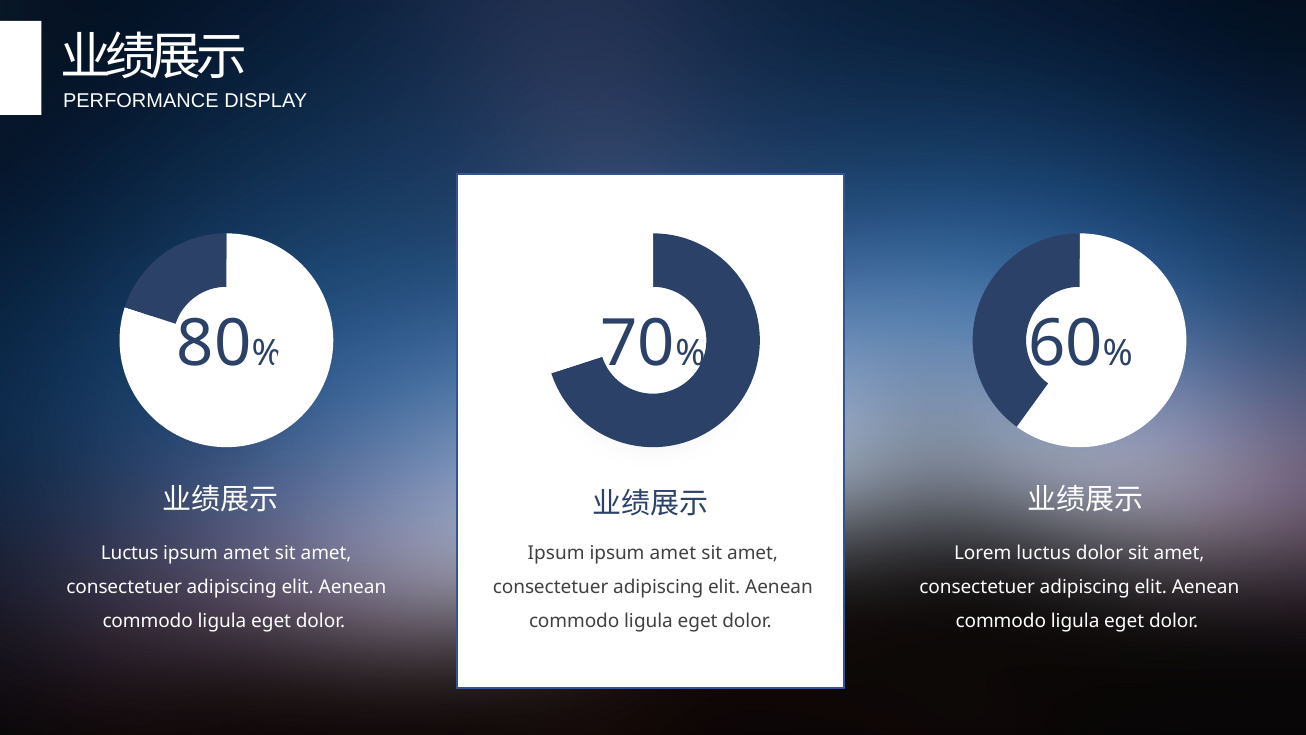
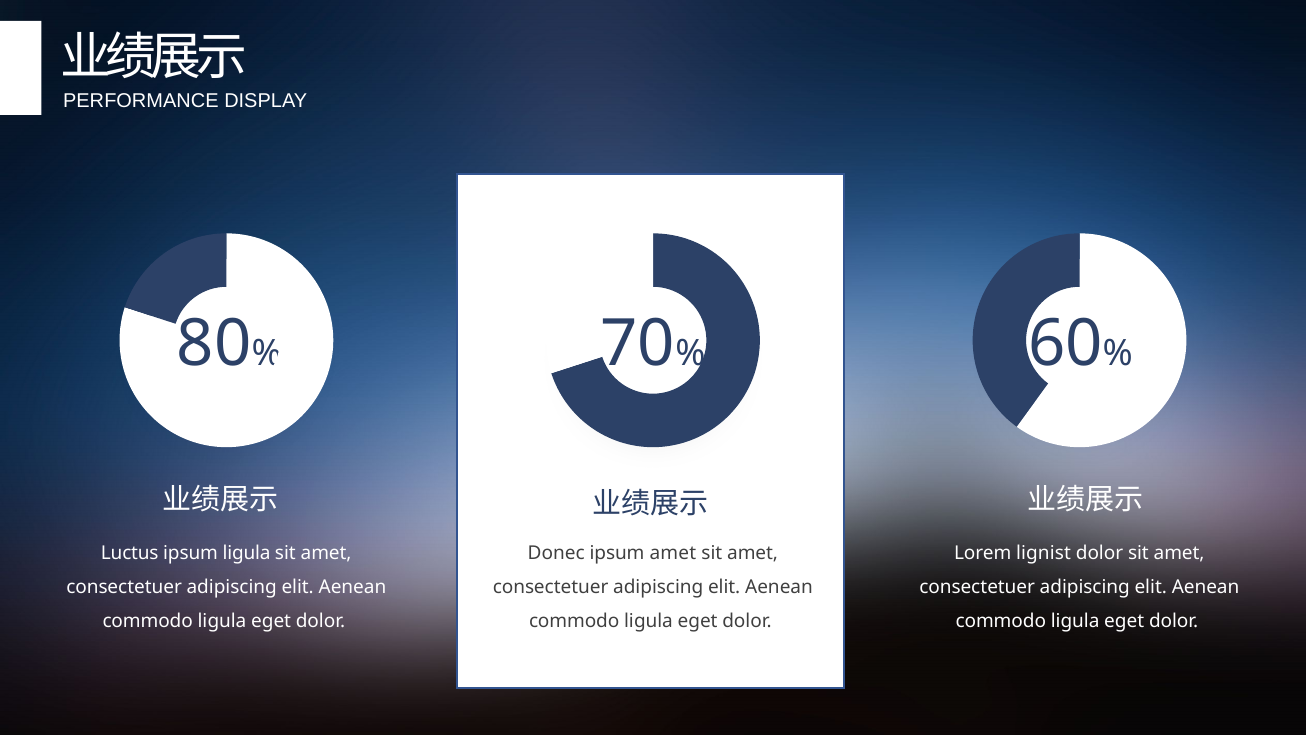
amet at (246, 552): amet -> ligula
Ipsum at (556, 552): Ipsum -> Donec
Lorem luctus: luctus -> lignist
